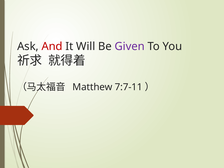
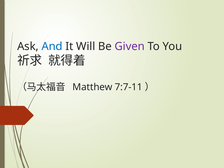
And colour: red -> blue
